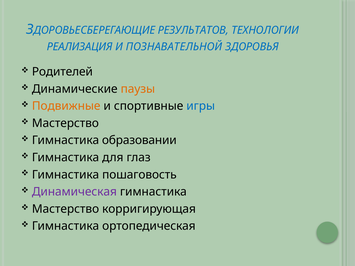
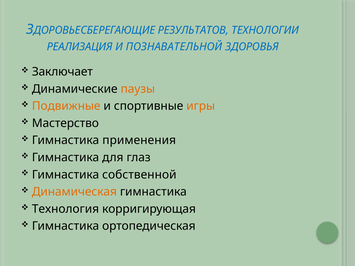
Родителей: Родителей -> Заключает
игры colour: blue -> orange
образовании: образовании -> применения
пошаговость: пошаговость -> собственной
Динамическая colour: purple -> orange
Мастерство at (66, 209): Мастерство -> Технология
